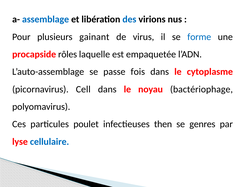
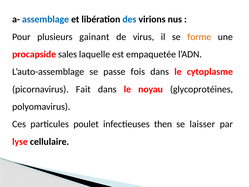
forme colour: blue -> orange
rôles: rôles -> sales
Cell: Cell -> Fait
bactériophage: bactériophage -> glycoprotéines
genres: genres -> laisser
cellulaire colour: blue -> black
